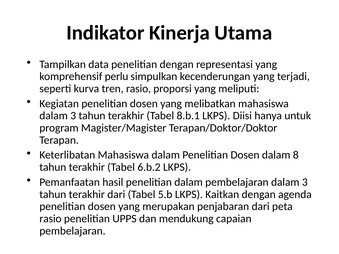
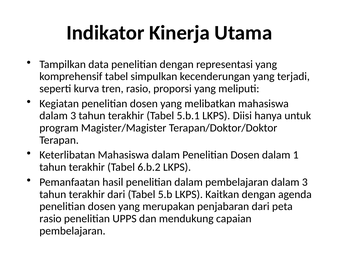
komprehensif perlu: perlu -> tabel
8.b.1: 8.b.1 -> 5.b.1
8: 8 -> 1
